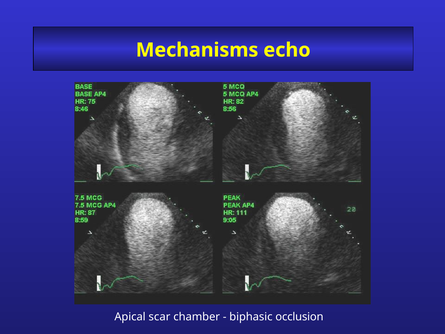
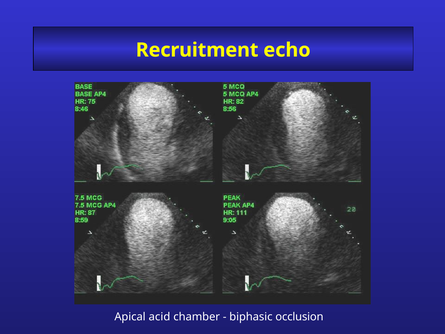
Mechanisms: Mechanisms -> Recruitment
scar: scar -> acid
